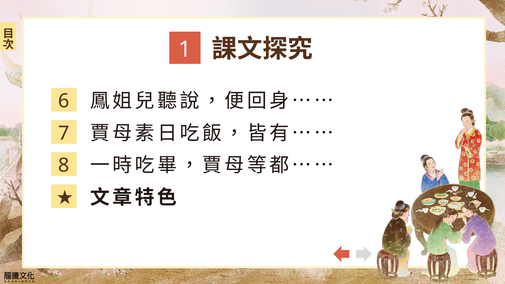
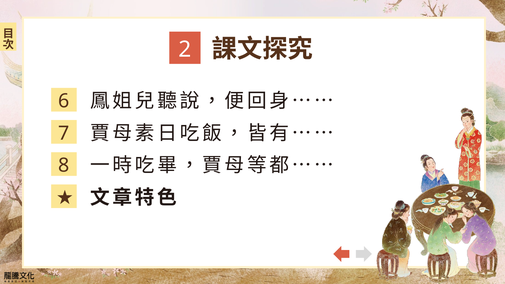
1: 1 -> 2
